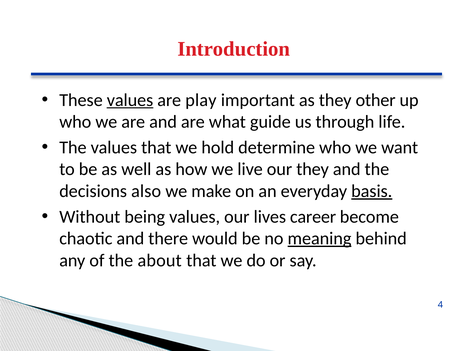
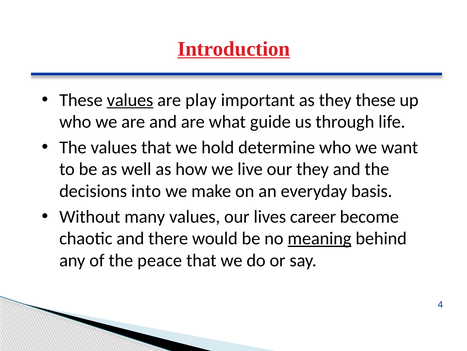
Introduction underline: none -> present
they other: other -> these
also: also -> into
basis underline: present -> none
being: being -> many
about: about -> peace
